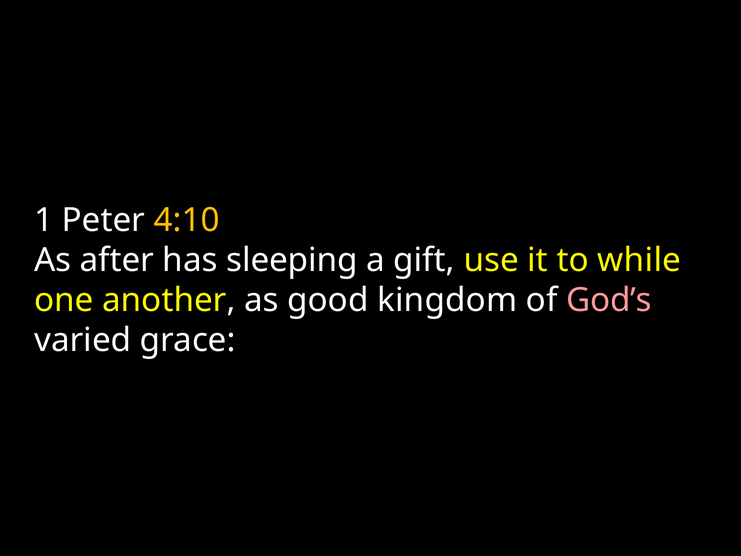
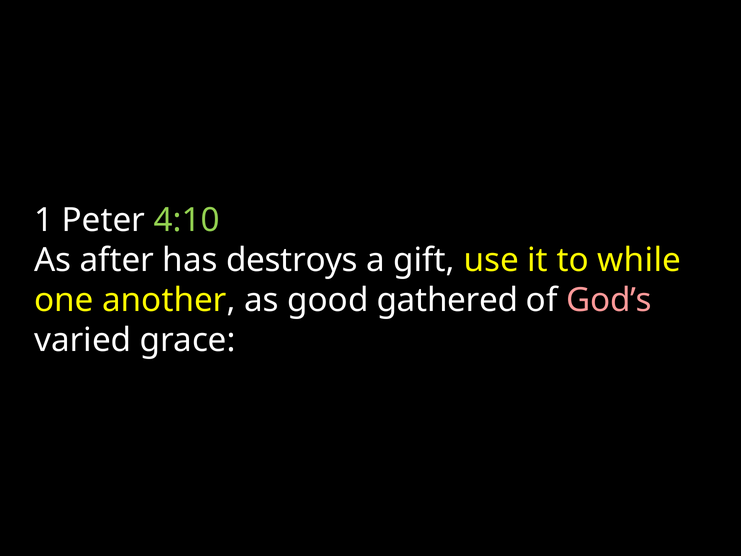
4:10 colour: yellow -> light green
sleeping: sleeping -> destroys
kingdom: kingdom -> gathered
